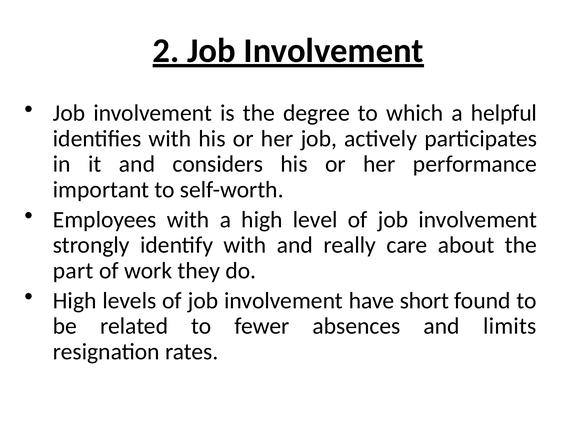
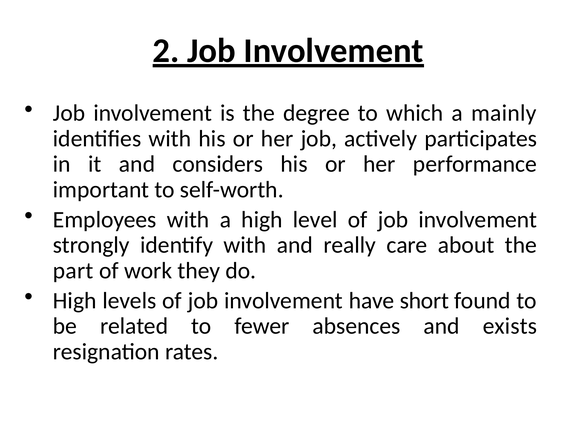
helpful: helpful -> mainly
limits: limits -> exists
